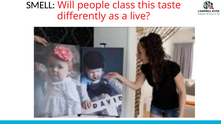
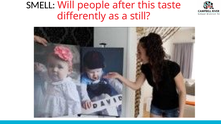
class: class -> after
live: live -> still
